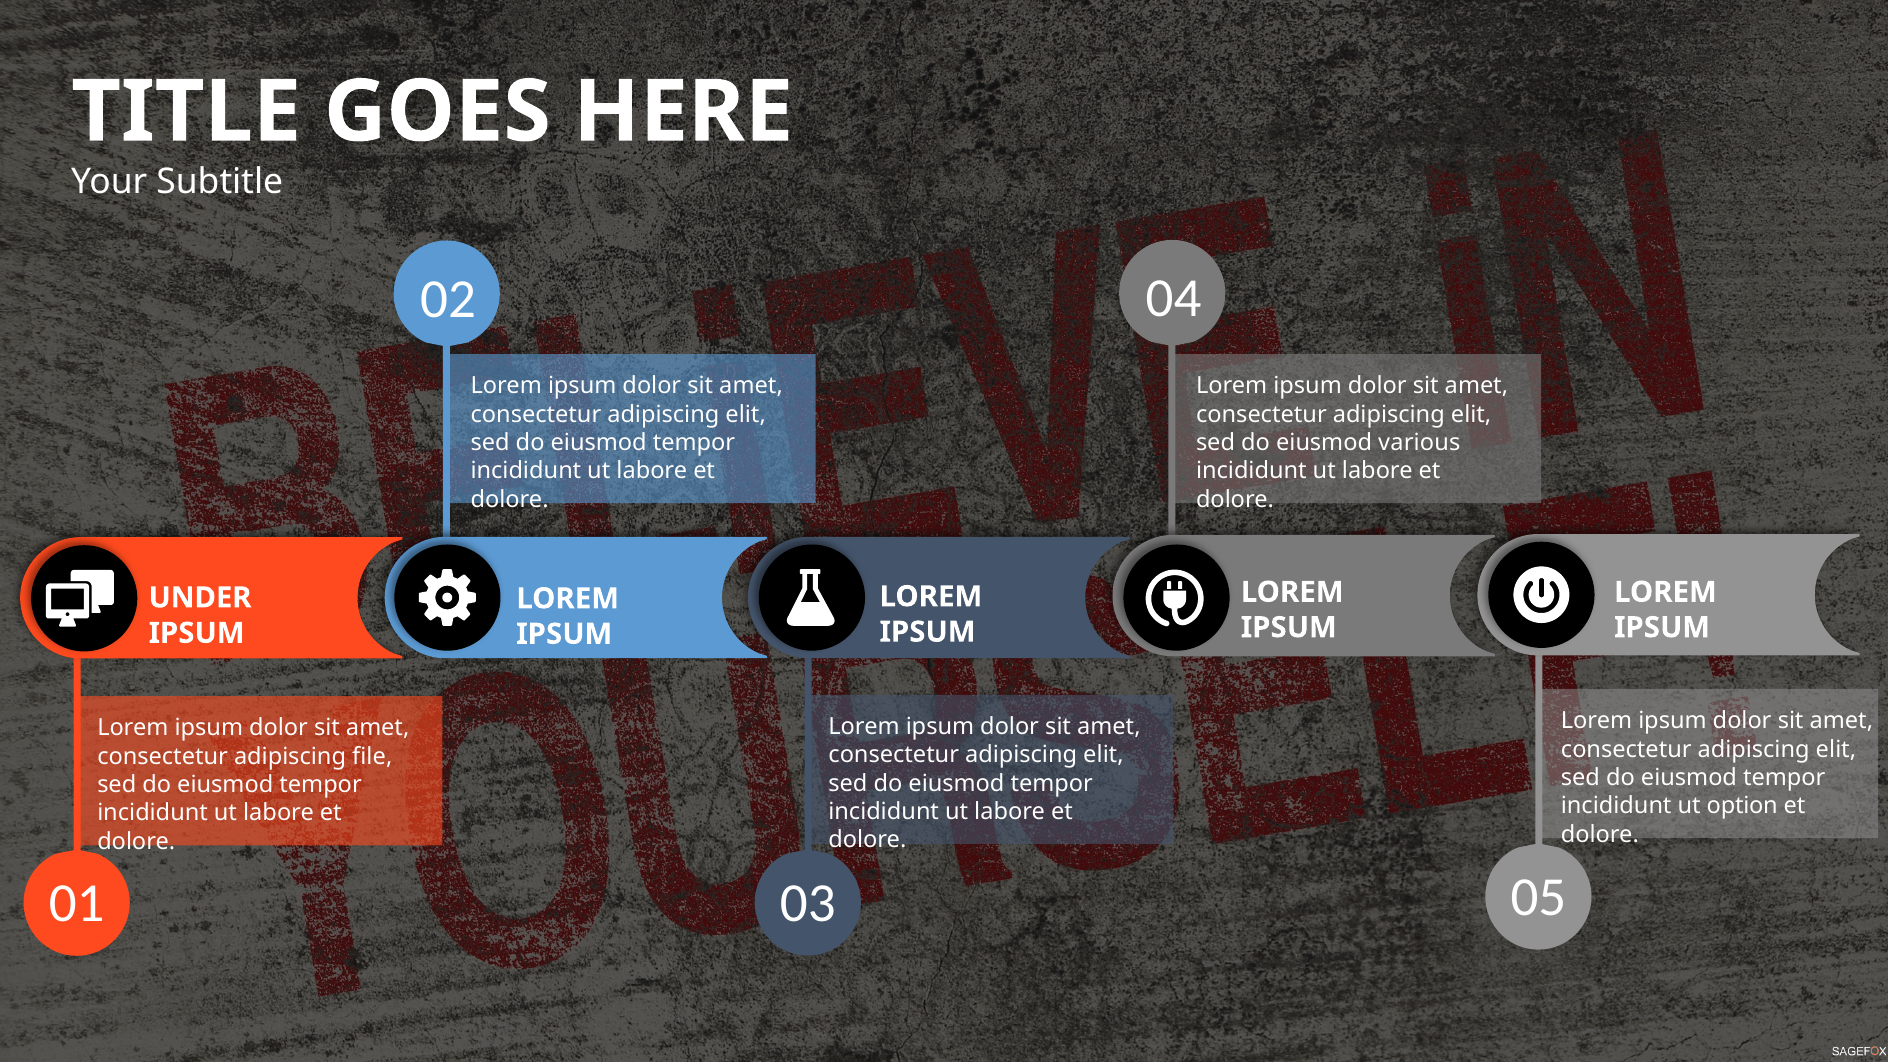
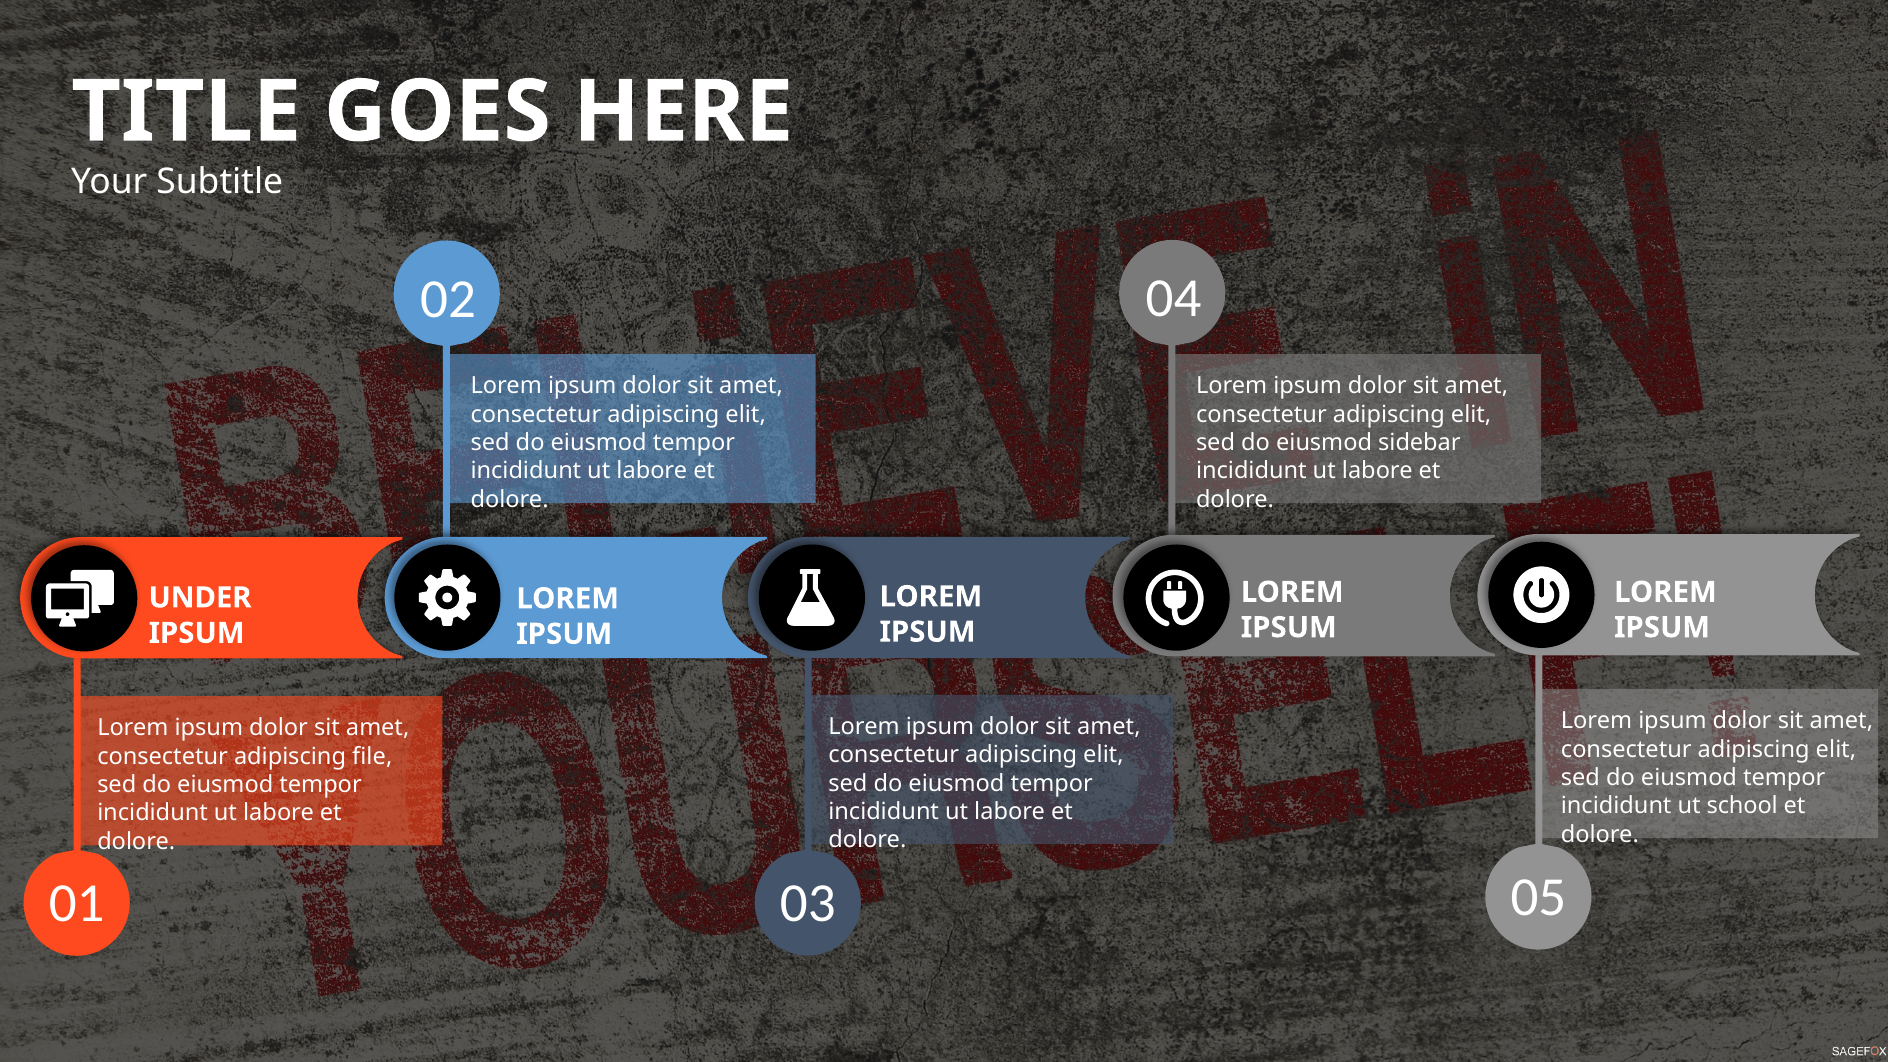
various: various -> sidebar
option: option -> school
